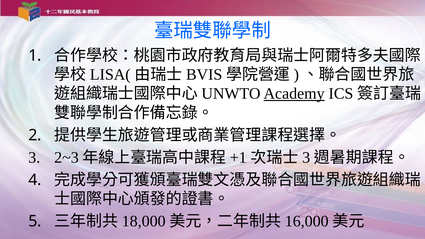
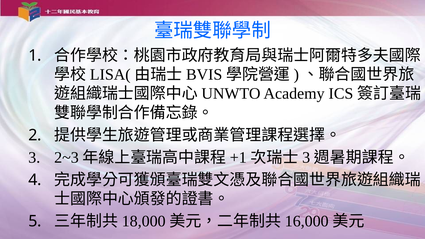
Academy underline: present -> none
